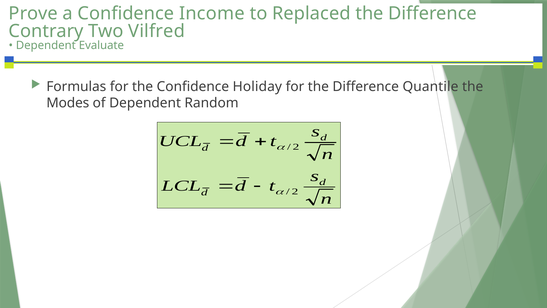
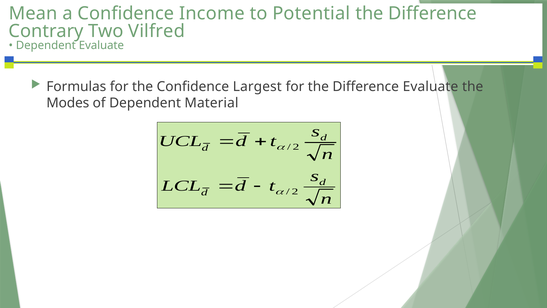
Prove: Prove -> Mean
Replaced: Replaced -> Potential
Holiday: Holiday -> Largest
Difference Quantile: Quantile -> Evaluate
Random: Random -> Material
